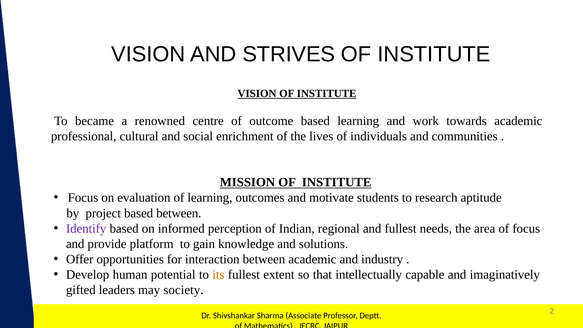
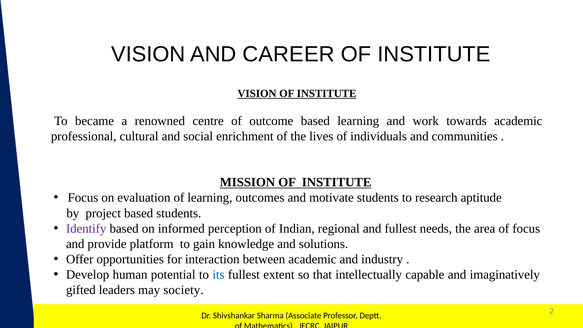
STRIVES: STRIVES -> CAREER
based between: between -> students
its colour: orange -> blue
